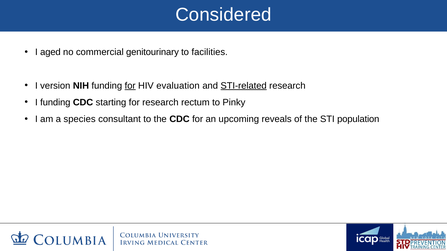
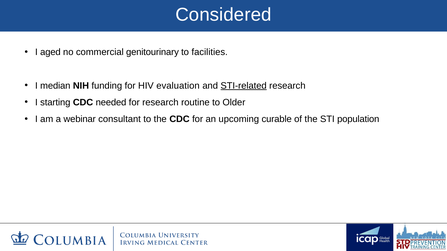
version: version -> median
for at (130, 86) underline: present -> none
I funding: funding -> starting
starting: starting -> needed
rectum: rectum -> routine
Pinky: Pinky -> Older
species: species -> webinar
reveals: reveals -> curable
